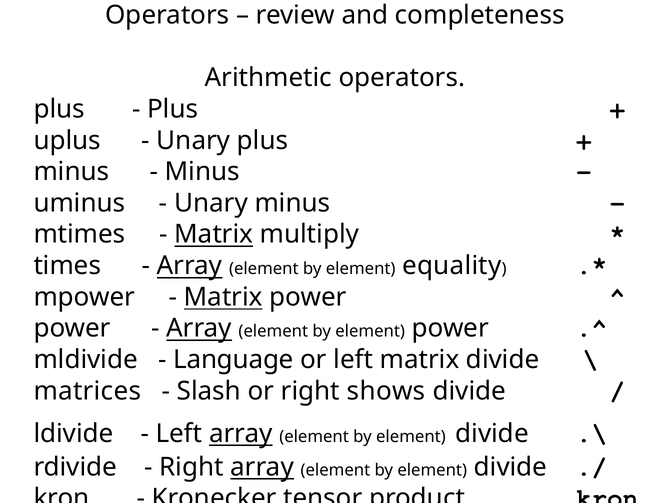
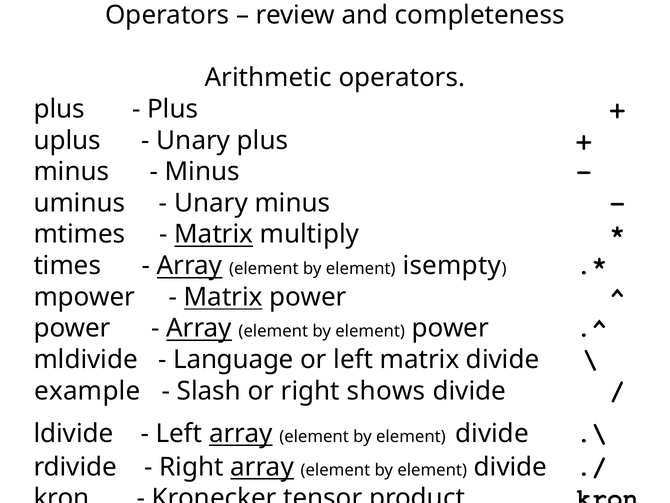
equality: equality -> isempty
matrices: matrices -> example
